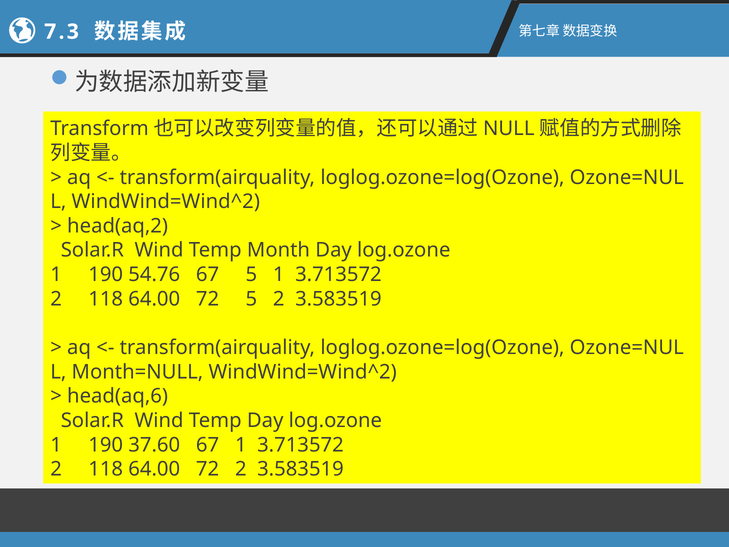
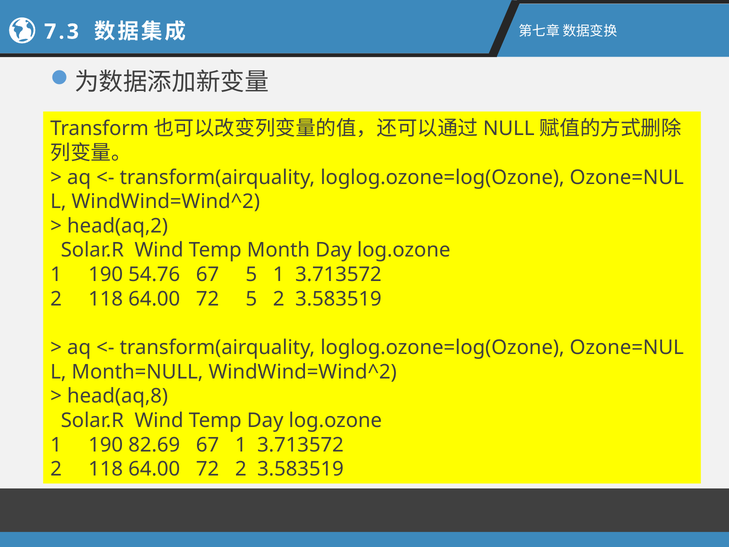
head(aq,6: head(aq,6 -> head(aq,8
37.60: 37.60 -> 82.69
